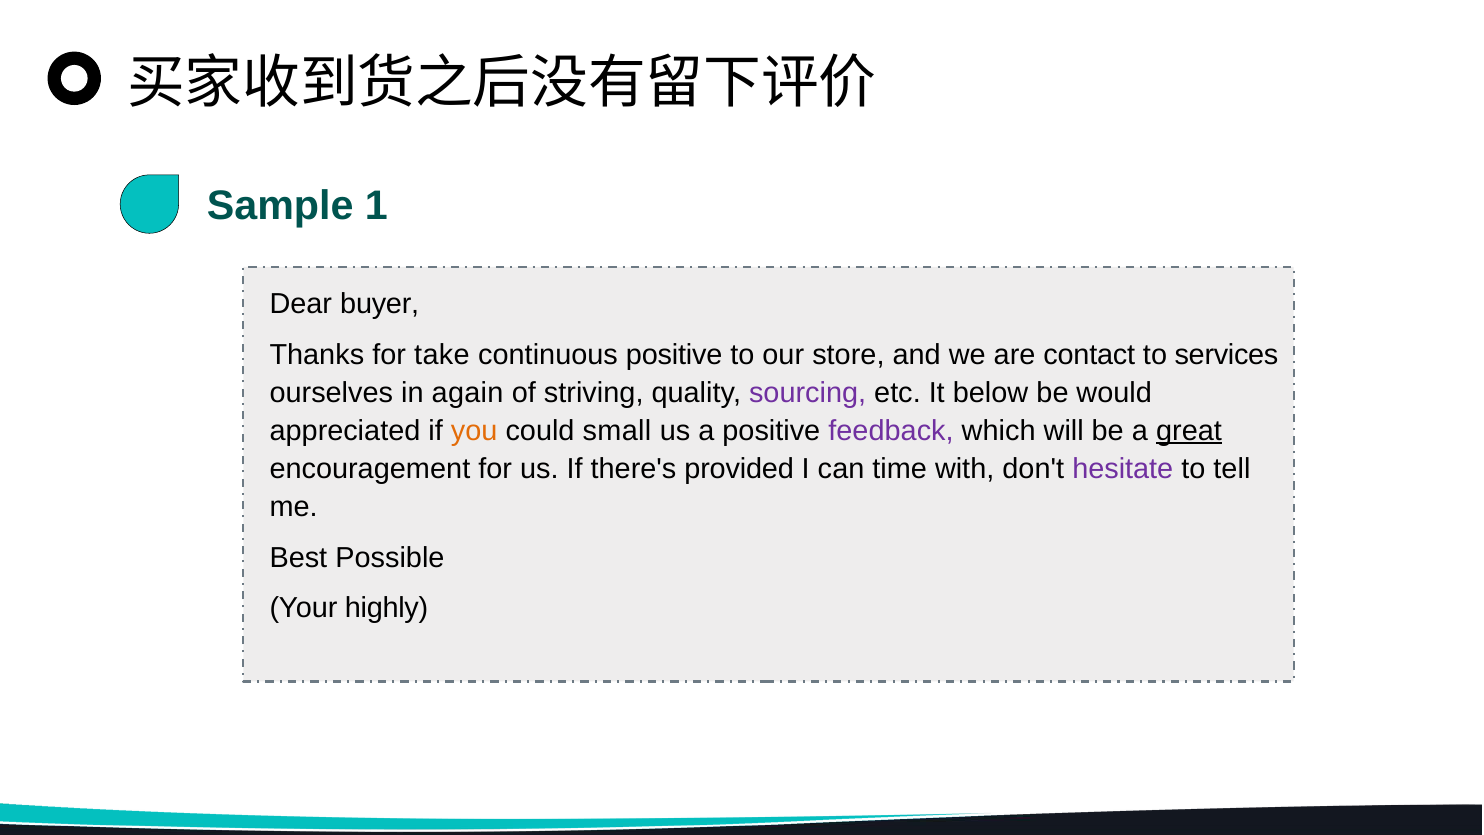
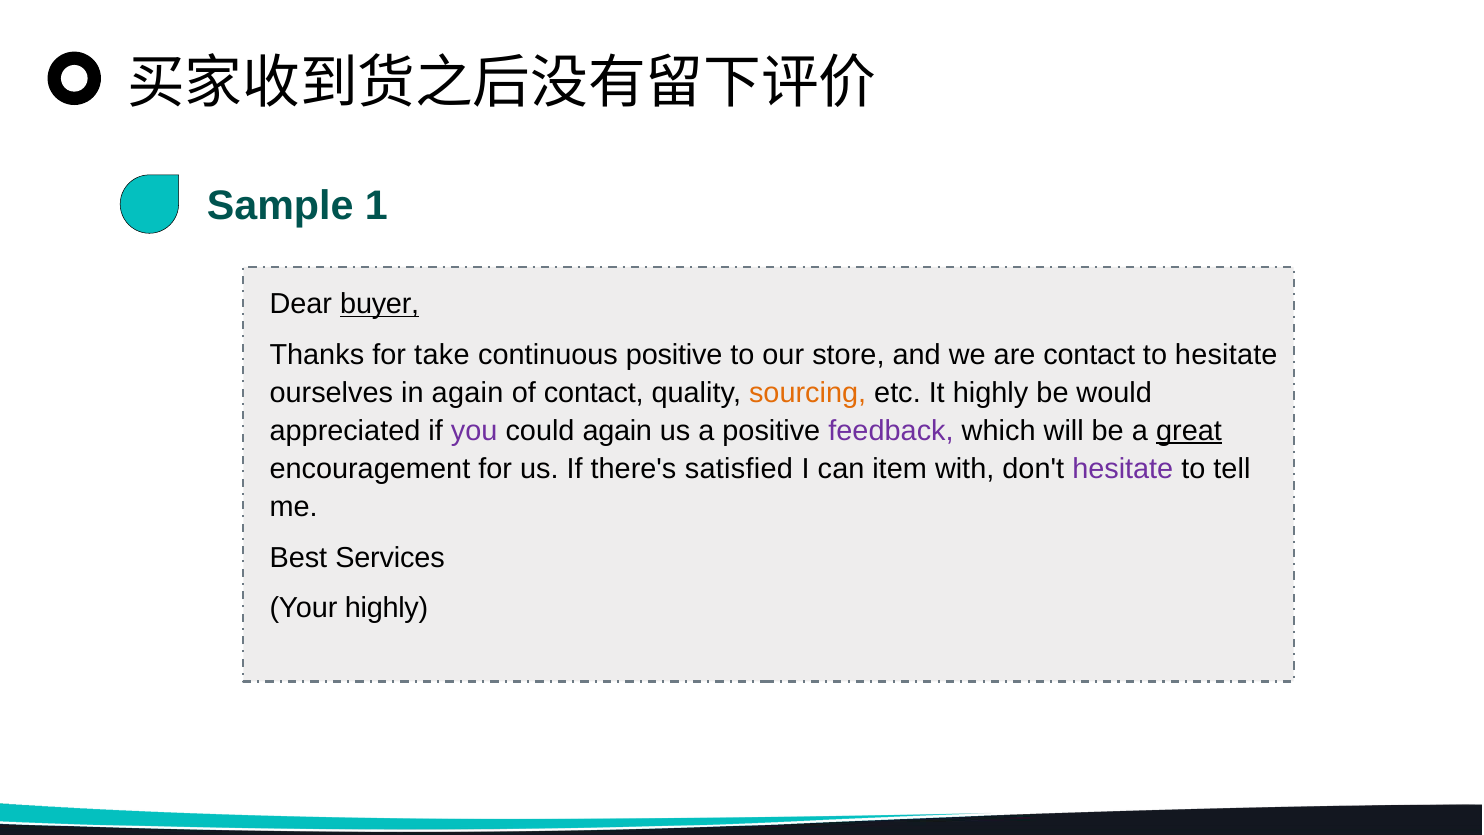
buyer underline: none -> present
to services: services -> hesitate
of striving: striving -> contact
sourcing colour: purple -> orange
It below: below -> highly
you colour: orange -> purple
could small: small -> again
provided: provided -> satisfied
time: time -> item
Possible: Possible -> Services
